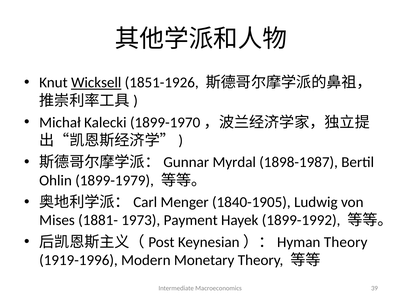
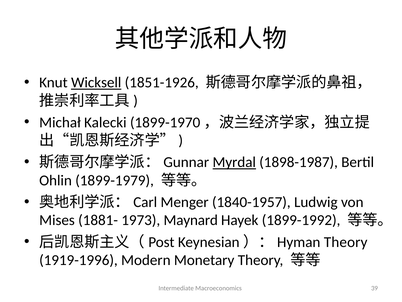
Myrdal underline: none -> present
1840-1905: 1840-1905 -> 1840-1957
Payment: Payment -> Maynard
